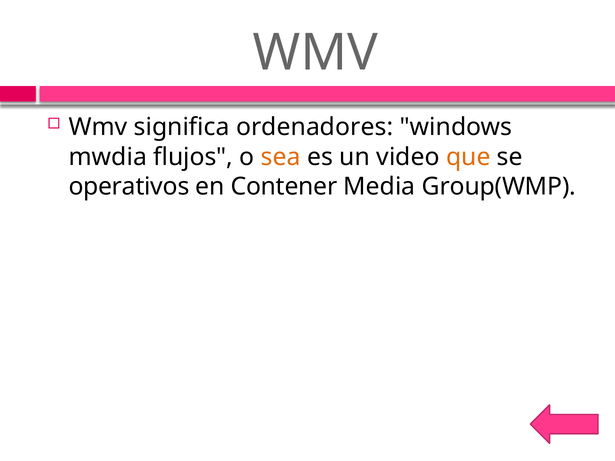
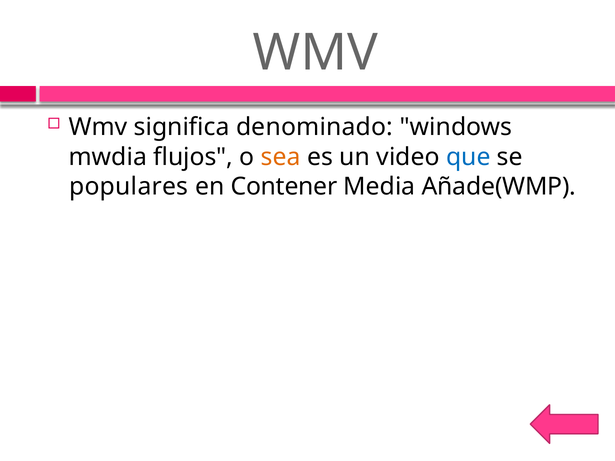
ordenadores: ordenadores -> denominado
que colour: orange -> blue
operativos: operativos -> populares
Group(WMP: Group(WMP -> Añade(WMP
